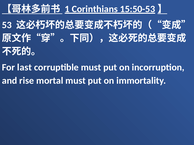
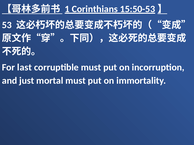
rise: rise -> just
